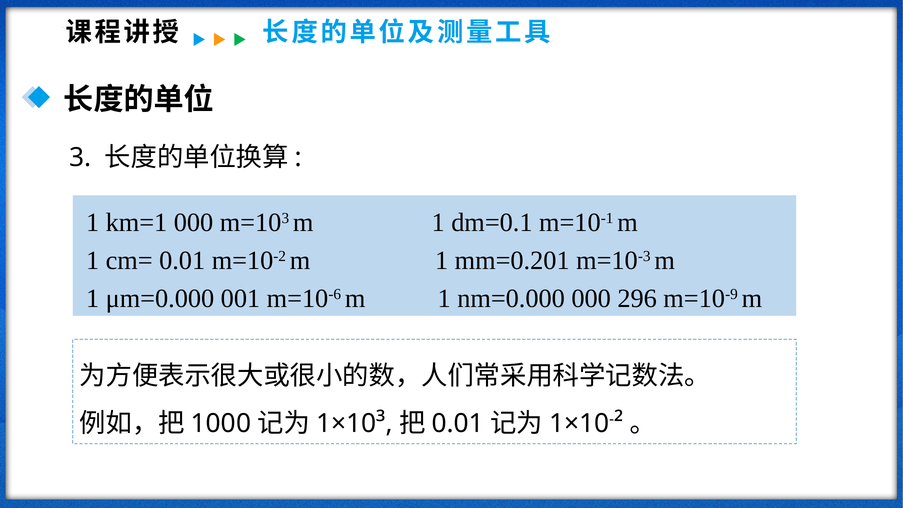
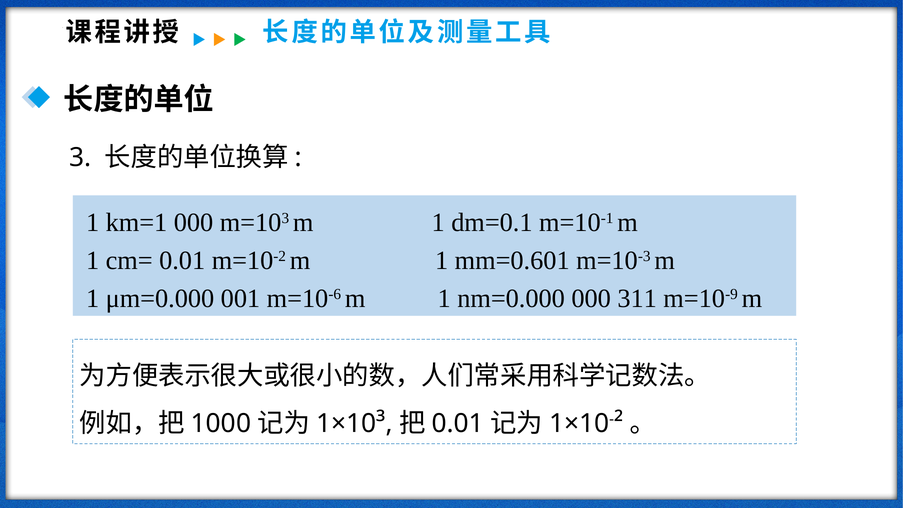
mm=0.201: mm=0.201 -> mm=0.601
296: 296 -> 311
